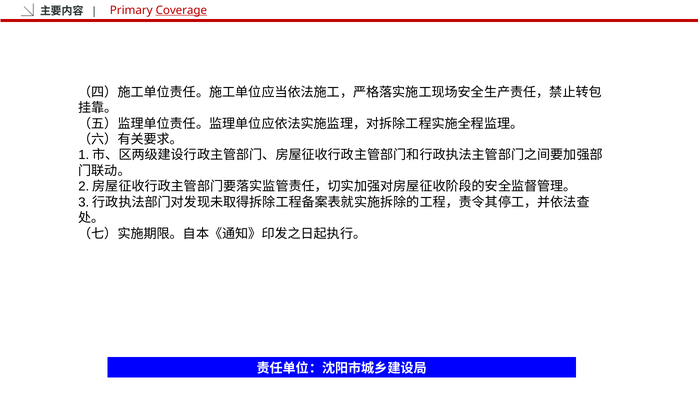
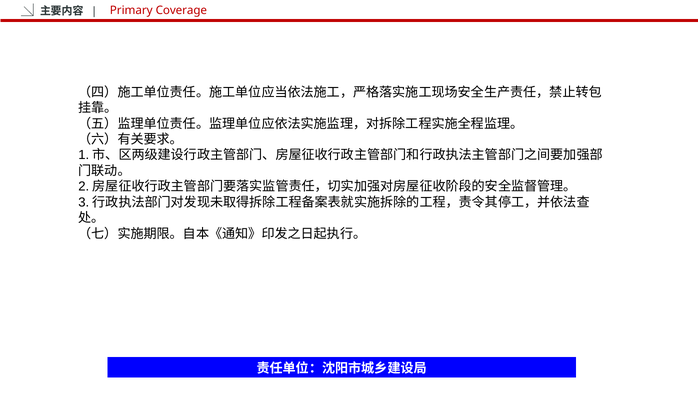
Coverage underline: present -> none
